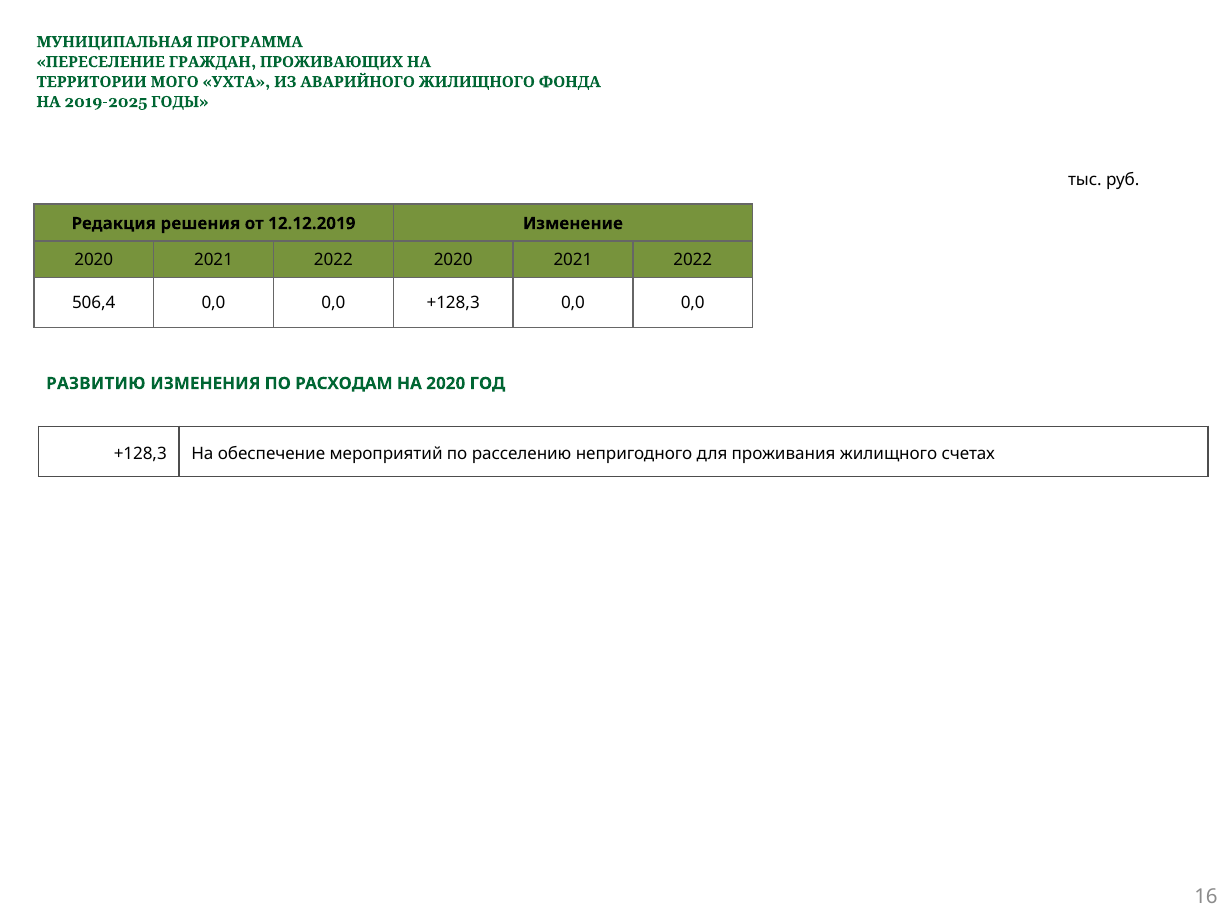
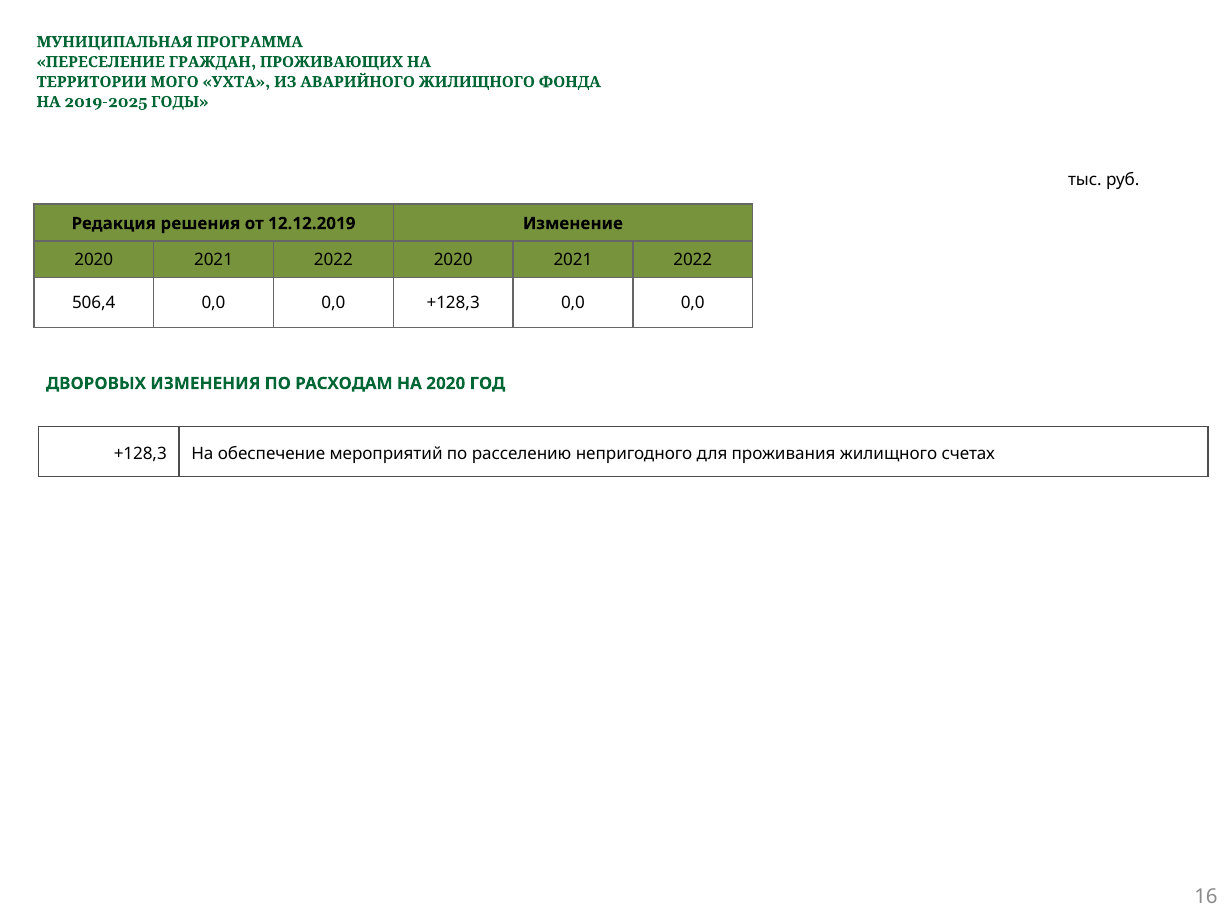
РАЗВИТИЮ: РАЗВИТИЮ -> ДВОРОВЫХ
